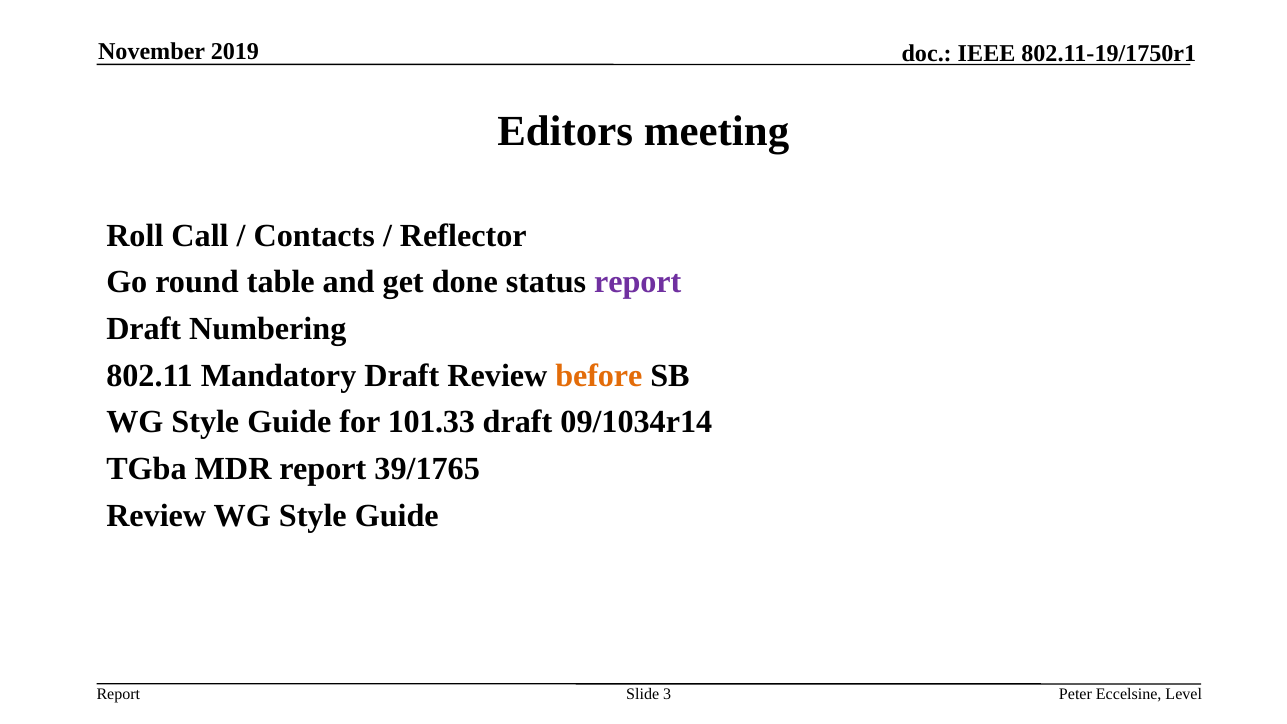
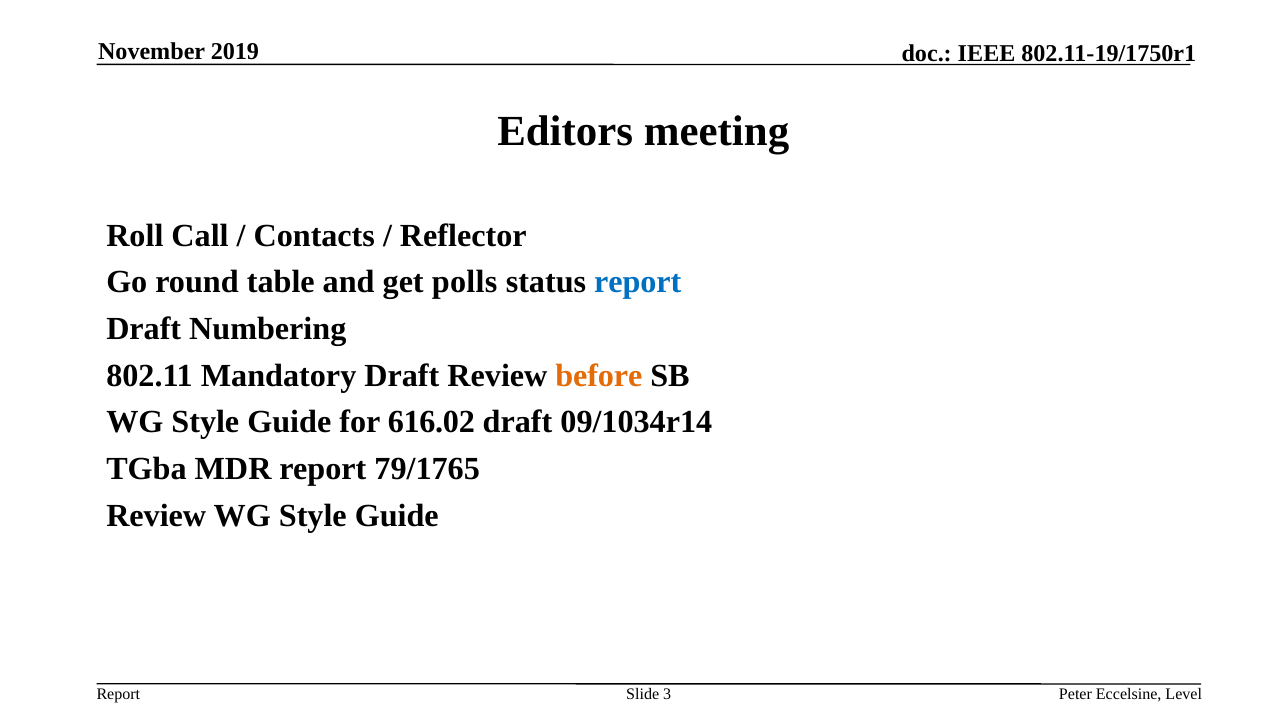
done: done -> polls
report at (638, 282) colour: purple -> blue
101.33: 101.33 -> 616.02
39/1765: 39/1765 -> 79/1765
